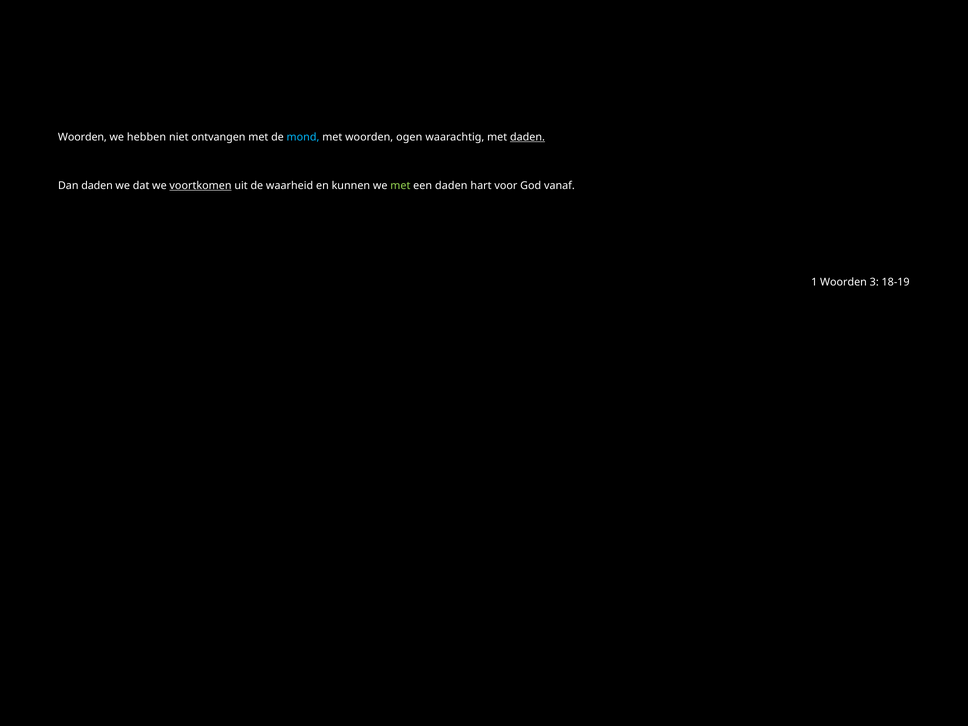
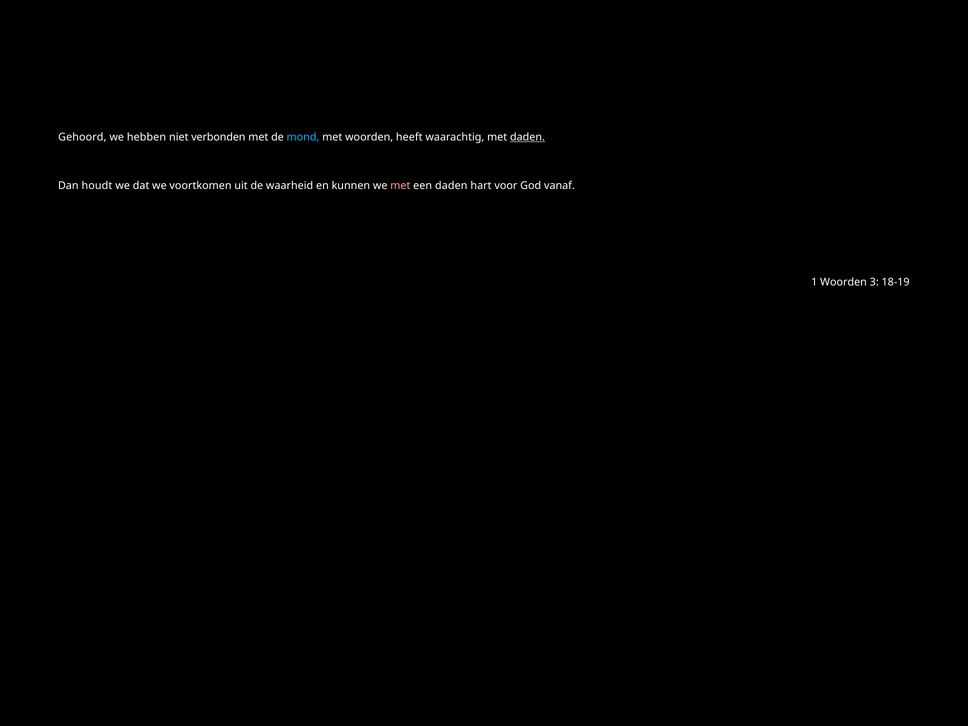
Woorden at (82, 137): Woorden -> Gehoord
ontvangen: ontvangen -> verbonden
ogen: ogen -> heeft
Dan daden: daden -> houdt
voortkomen underline: present -> none
met at (400, 186) colour: light green -> pink
